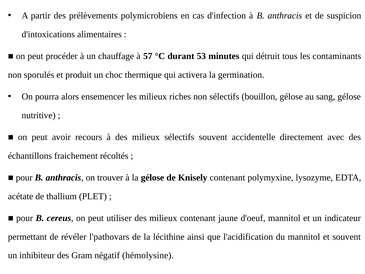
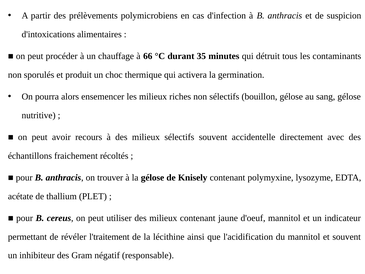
57: 57 -> 66
53: 53 -> 35
l'pathovars: l'pathovars -> l'traitement
hémolysine: hémolysine -> responsable
